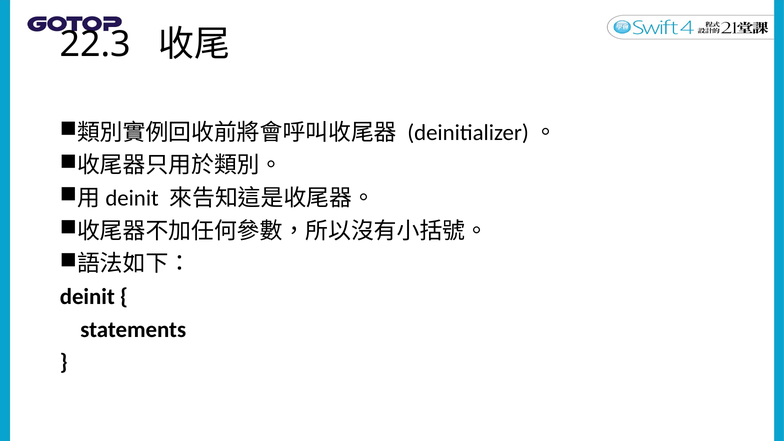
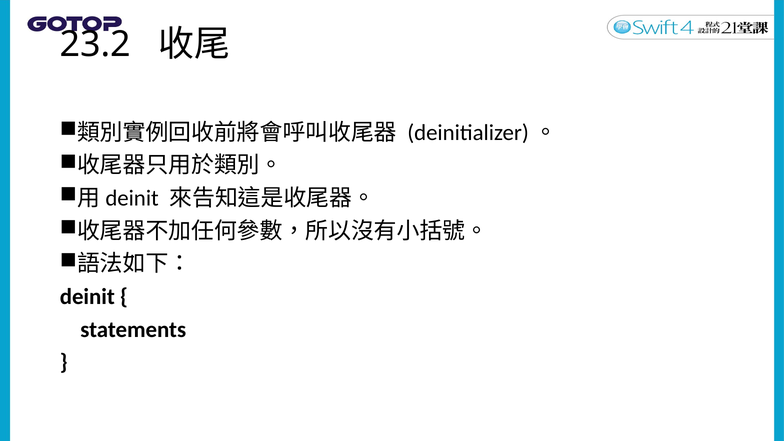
22.3: 22.3 -> 23.2
